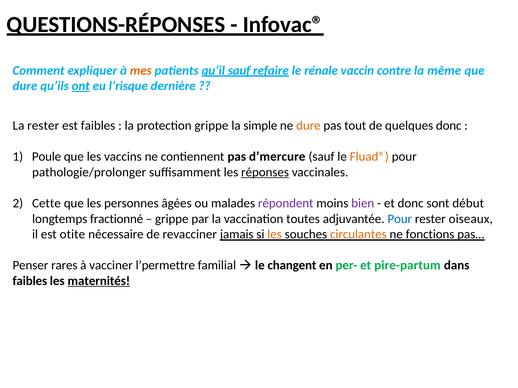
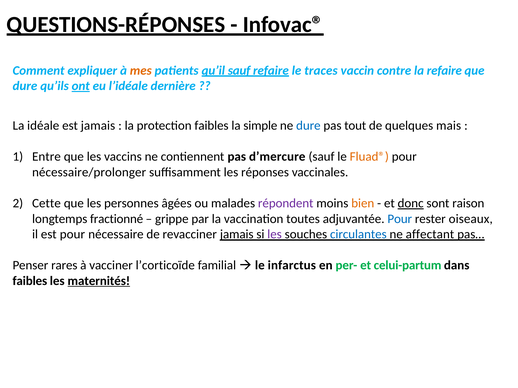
rénale: rénale -> traces
la même: même -> refaire
l’risque: l’risque -> l’idéale
La rester: rester -> idéale
est faibles: faibles -> jamais
protection grippe: grippe -> faibles
dure at (308, 126) colour: orange -> blue
quelques donc: donc -> mais
Poule: Poule -> Entre
pathologie/prolonger: pathologie/prolonger -> nécessaire/prolonger
réponses underline: present -> none
bien colour: purple -> orange
donc at (411, 204) underline: none -> present
début: début -> raison
est otite: otite -> pour
les at (275, 235) colour: orange -> purple
circulantes colour: orange -> blue
fonctions: fonctions -> affectant
l’permettre: l’permettre -> l’corticoïde
changent: changent -> infarctus
pire-partum: pire-partum -> celui-partum
